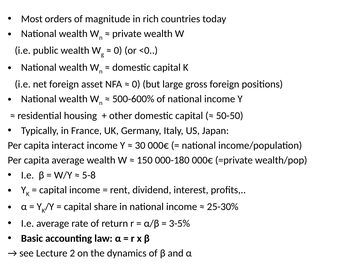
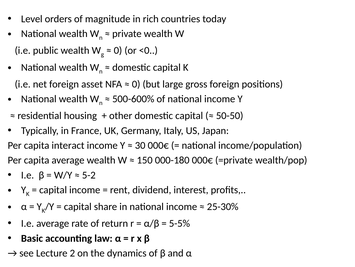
Most: Most -> Level
5-8: 5-8 -> 5-2
3-5%: 3-5% -> 5-5%
